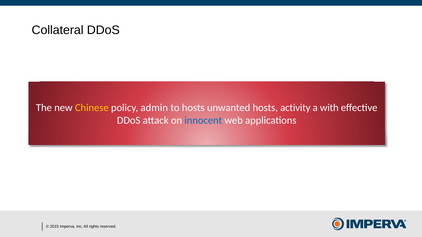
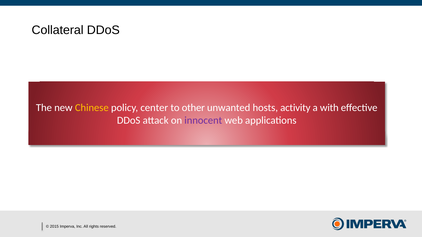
admin: admin -> center
to hosts: hosts -> other
innocent colour: blue -> purple
